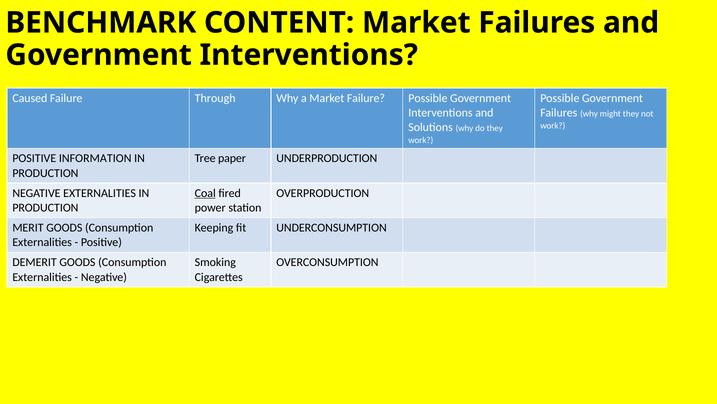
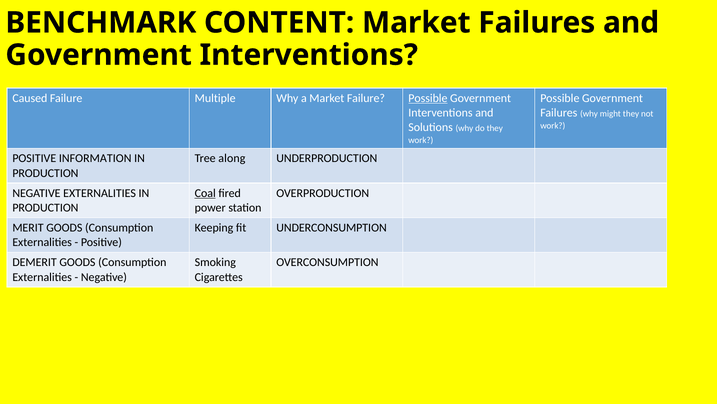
Through: Through -> Multiple
Possible at (428, 98) underline: none -> present
paper: paper -> along
